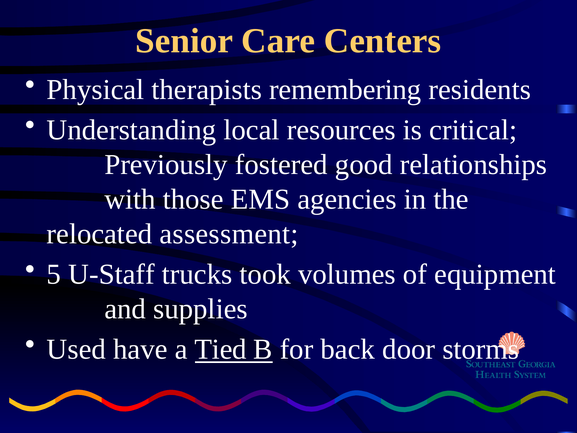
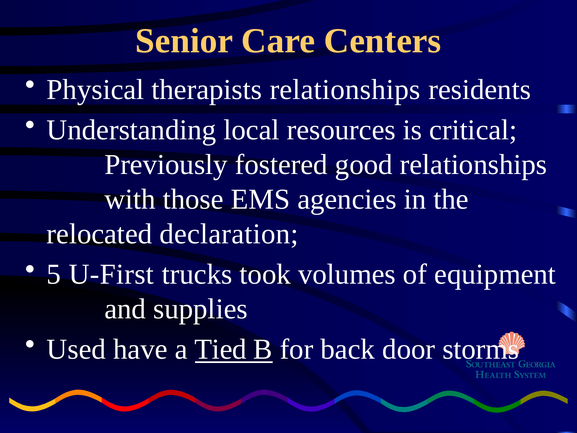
therapists remembering: remembering -> relationships
assessment: assessment -> declaration
U-Staff: U-Staff -> U-First
